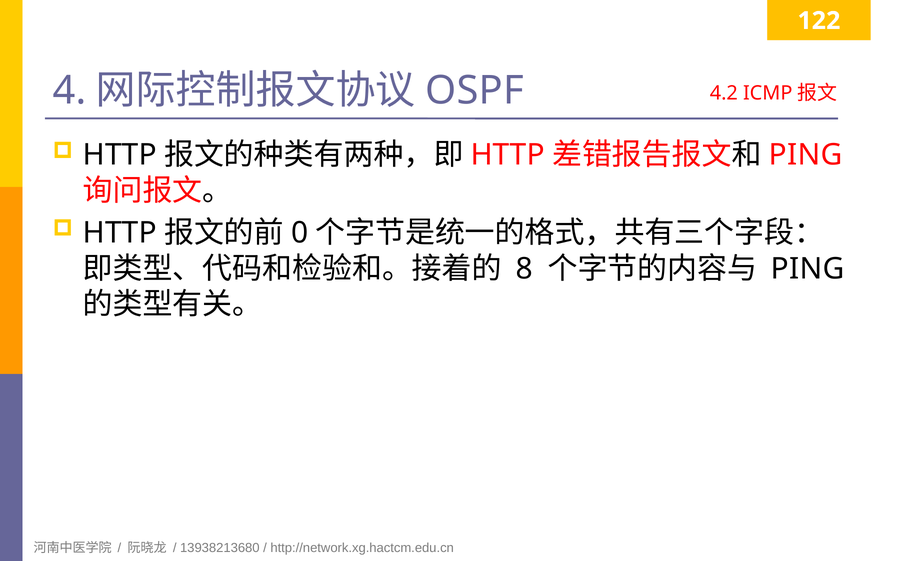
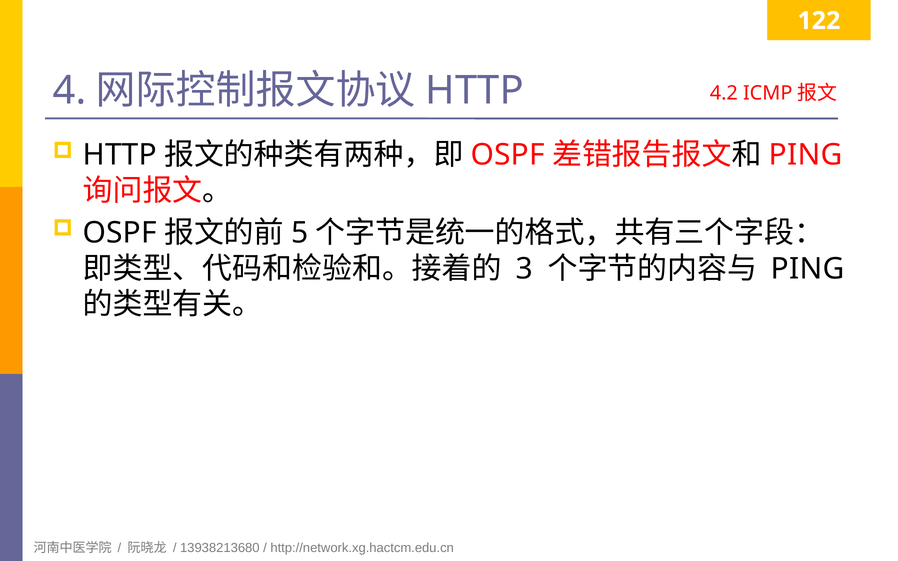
OSPF at (475, 91): OSPF -> HTTP
HTTP at (508, 155): HTTP -> OSPF
HTTP at (120, 233): HTTP -> OSPF
0: 0 -> 5
8: 8 -> 3
